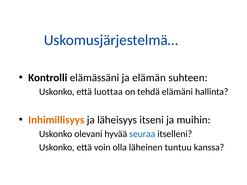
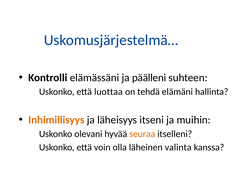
elämän: elämän -> päälleni
seuraa colour: blue -> orange
tuntuu: tuntuu -> valinta
